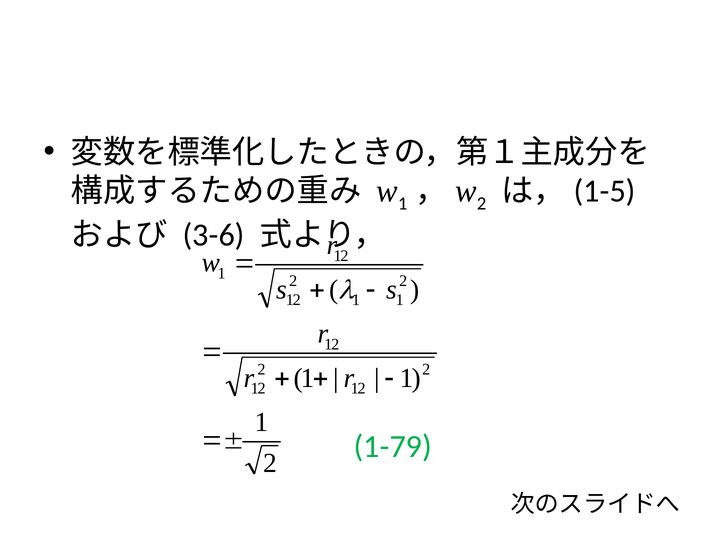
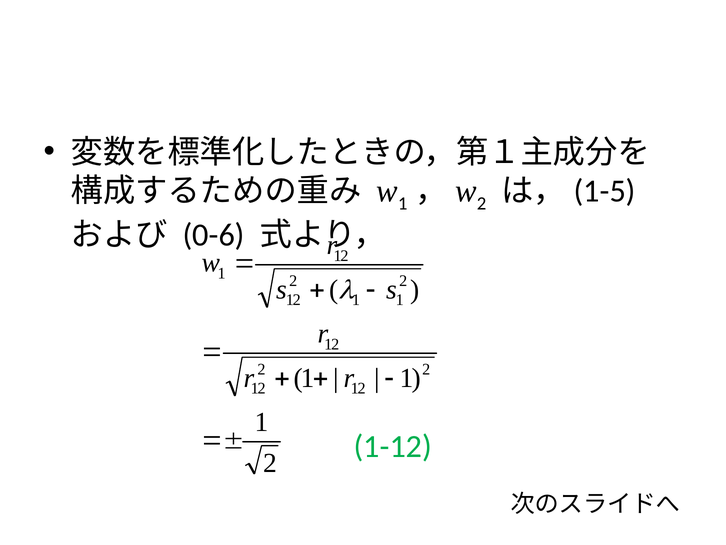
3-6: 3-6 -> 0-6
1-79: 1-79 -> 1-12
